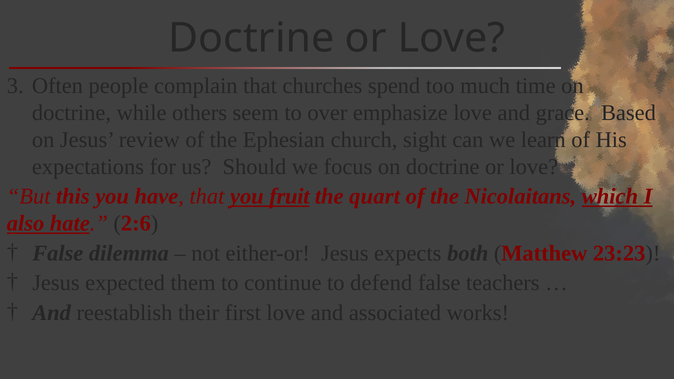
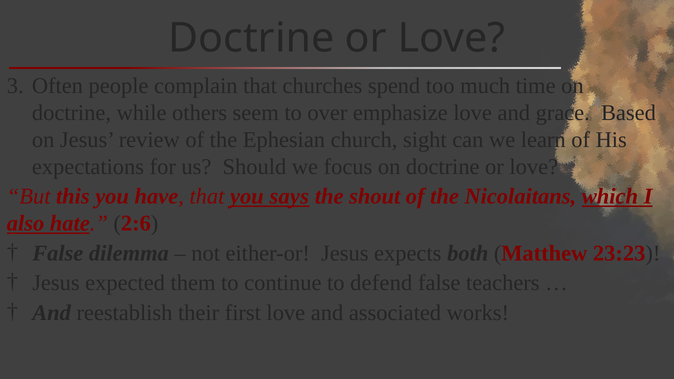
fruit: fruit -> says
quart: quart -> shout
